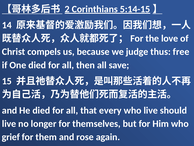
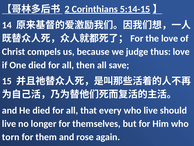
thus free: free -> love
grief: grief -> torn
